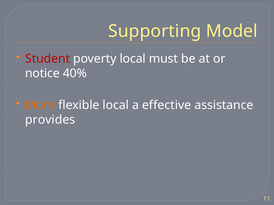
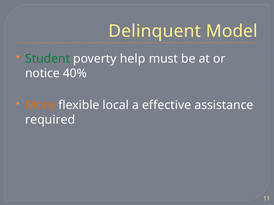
Supporting: Supporting -> Delinquent
Student colour: red -> green
poverty local: local -> help
provides: provides -> required
